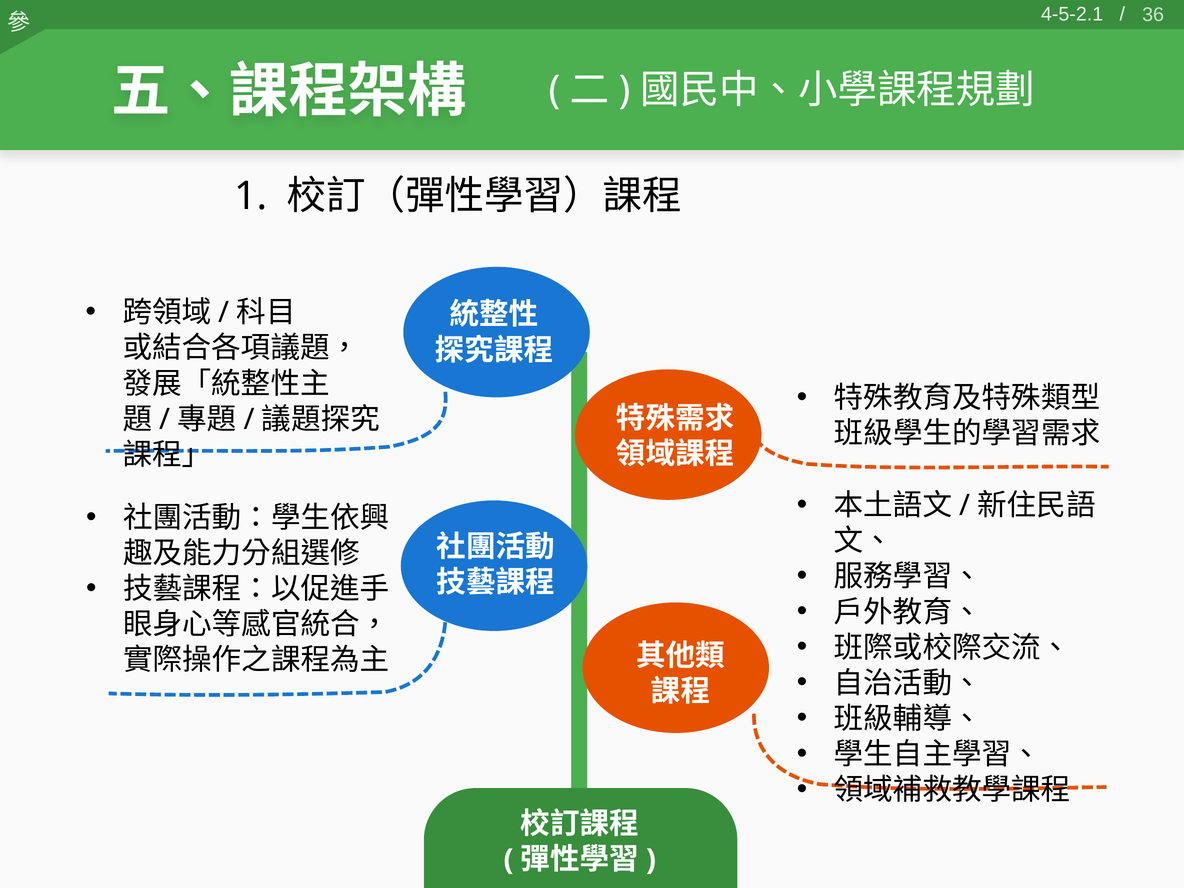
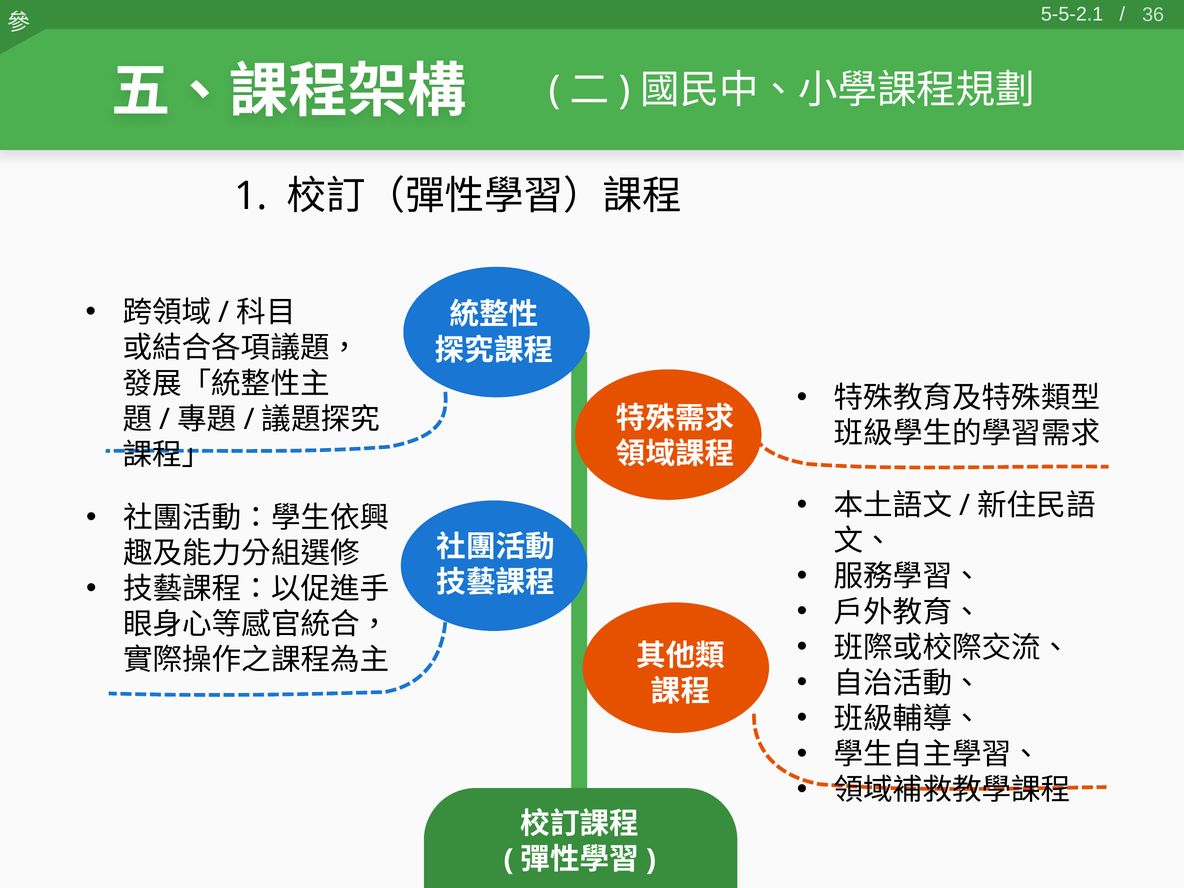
4-5-2.1: 4-5-2.1 -> 5-5-2.1
